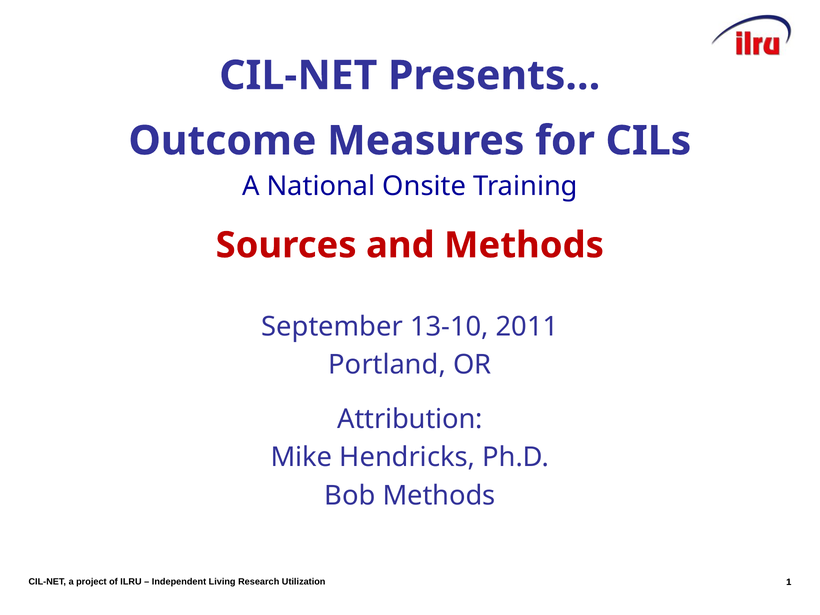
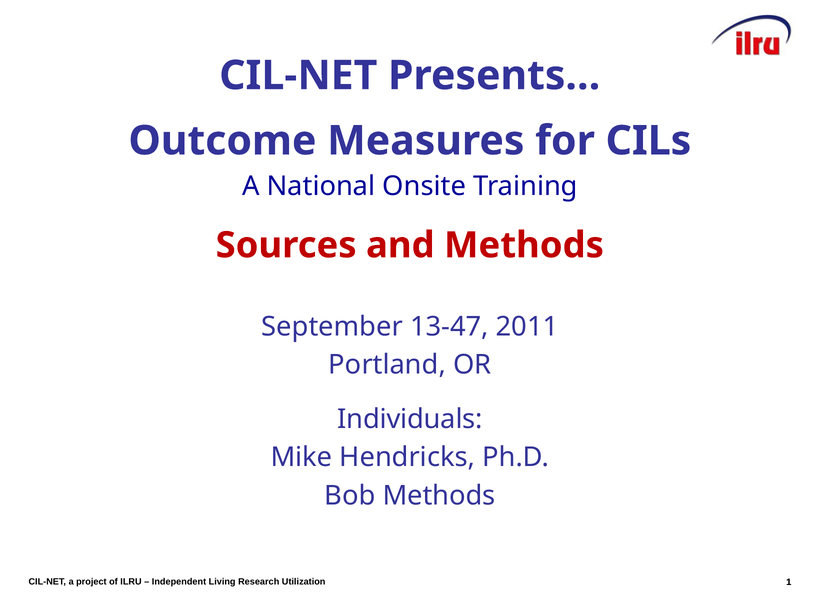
13-10: 13-10 -> 13-47
Attribution: Attribution -> Individuals
